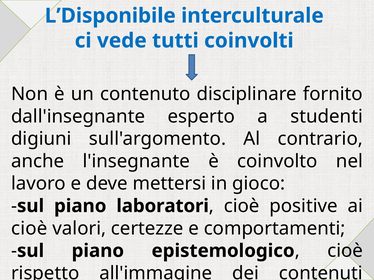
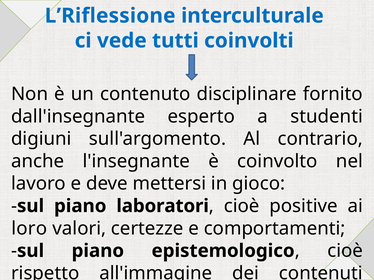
L’Disponibile: L’Disponibile -> L’Riflessione
cioè at (29, 229): cioè -> loro
